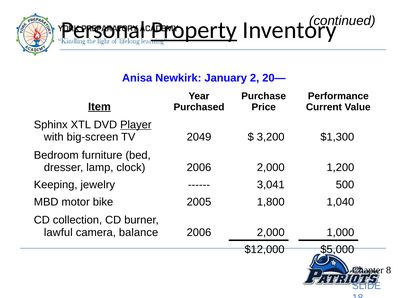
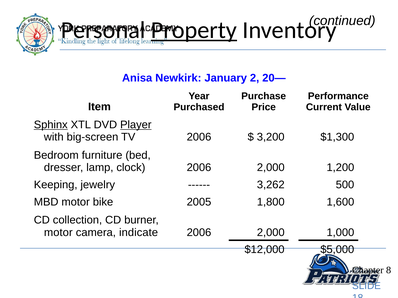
Item underline: present -> none
Sphinx underline: none -> present
TV 2049: 2049 -> 2006
3,041: 3,041 -> 3,262
1,040: 1,040 -> 1,600
lawful at (58, 233): lawful -> motor
balance: balance -> indicate
